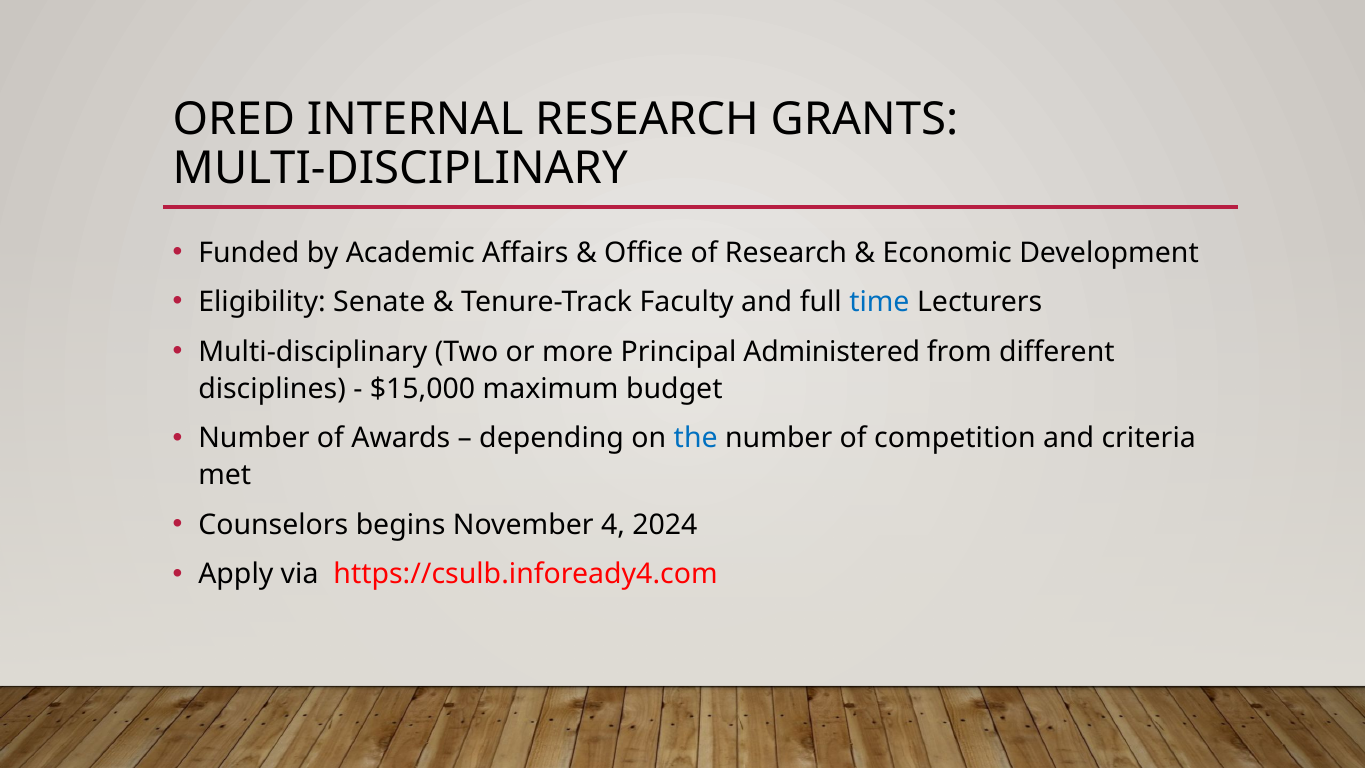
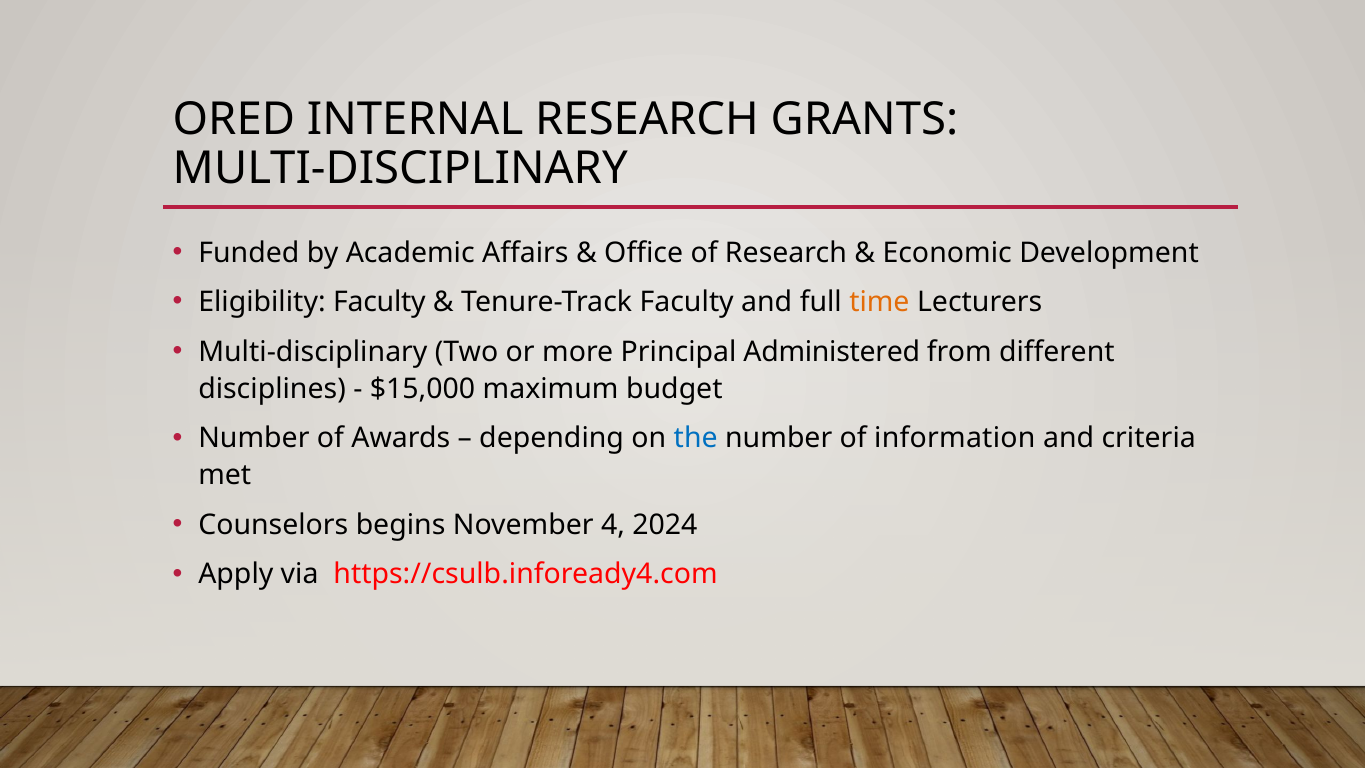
Eligibility Senate: Senate -> Faculty
time colour: blue -> orange
competition: competition -> information
